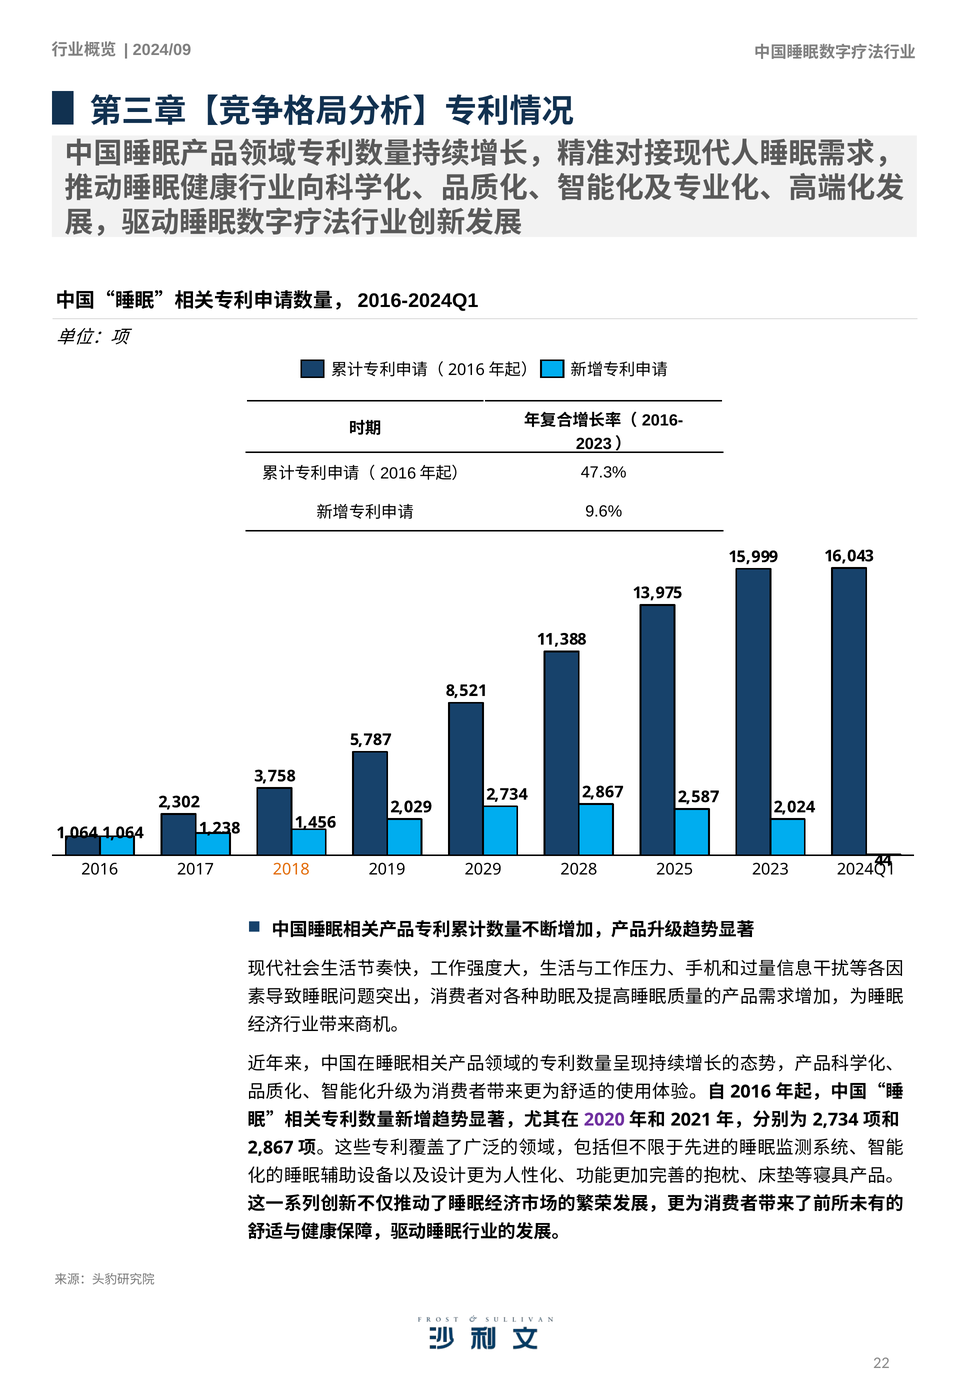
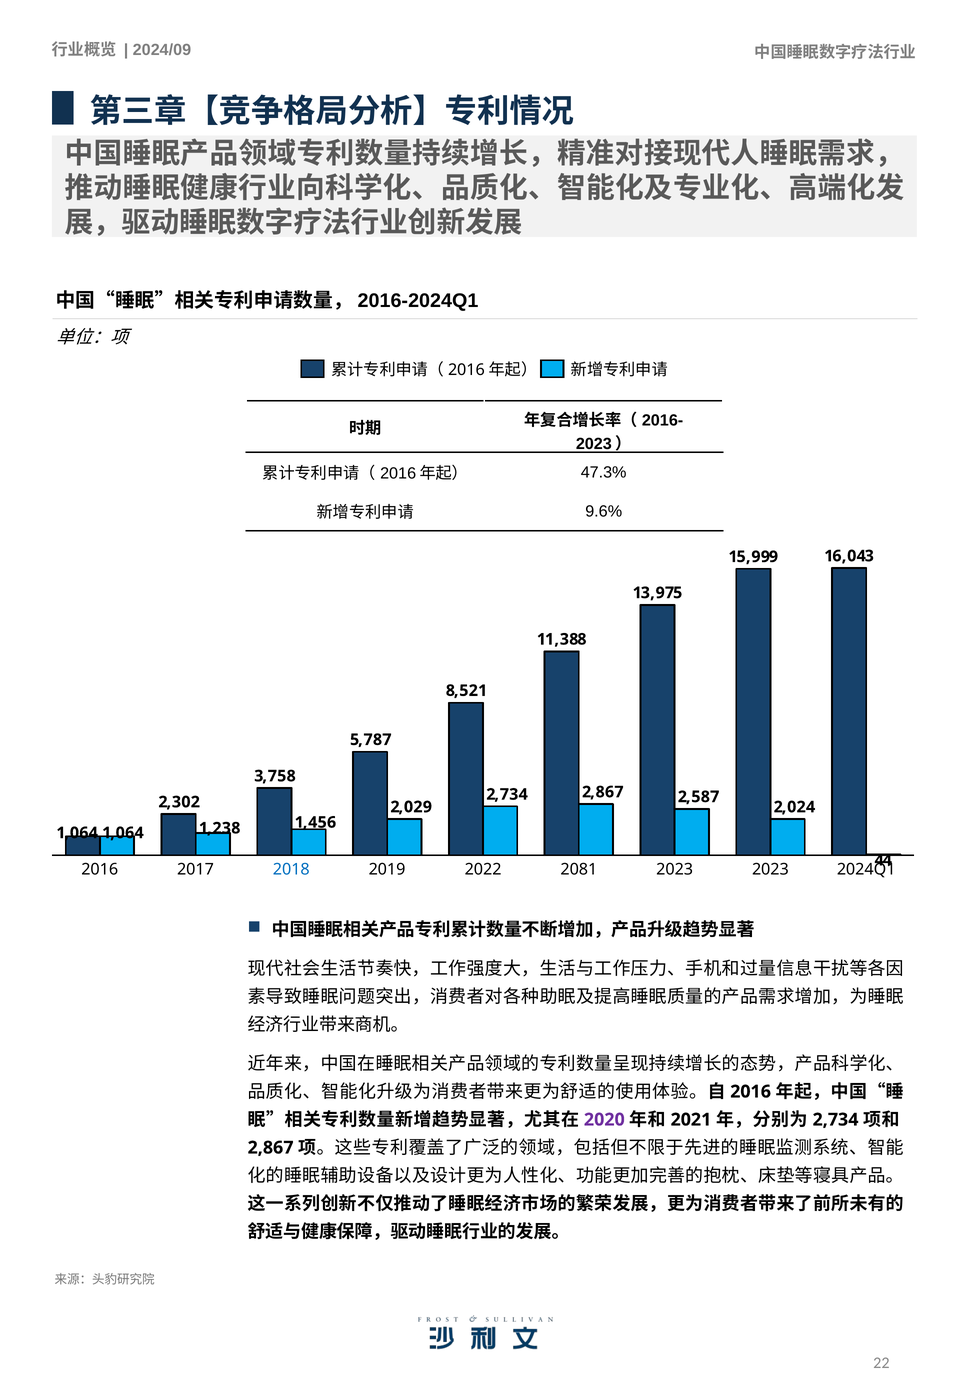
2018 colour: orange -> blue
2029: 2029 -> 2022
2028: 2028 -> 2081
2016 2025: 2025 -> 2023
